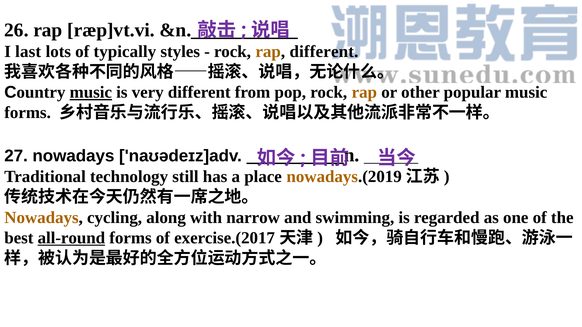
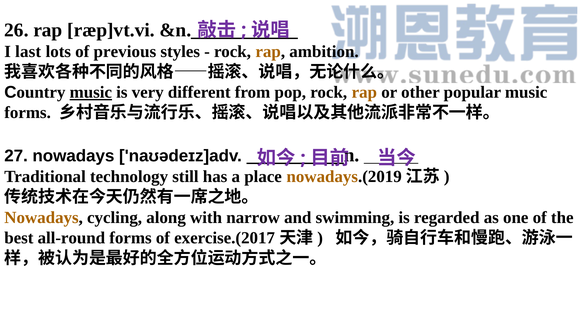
typically: typically -> previous
rap different: different -> ambition
all-round underline: present -> none
